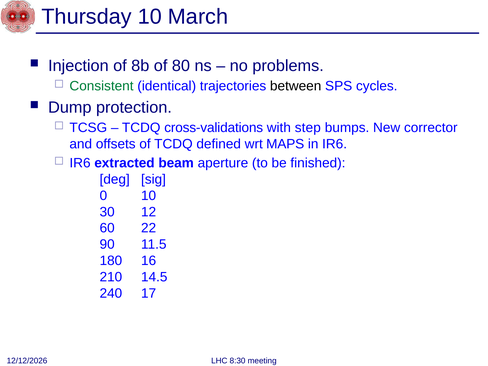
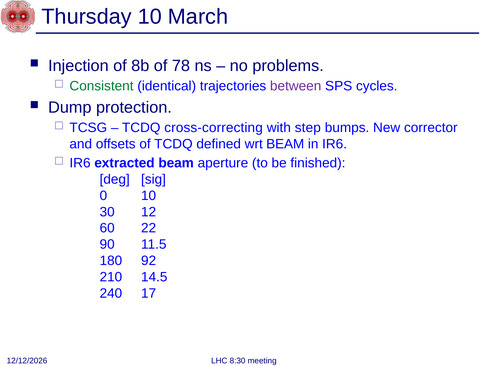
80: 80 -> 78
between colour: black -> purple
cross-validations: cross-validations -> cross-correcting
wrt MAPS: MAPS -> BEAM
16: 16 -> 92
